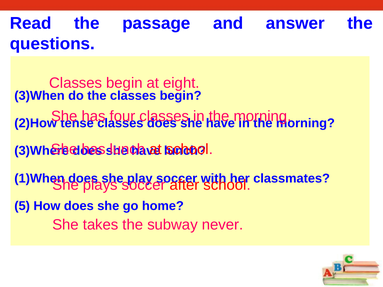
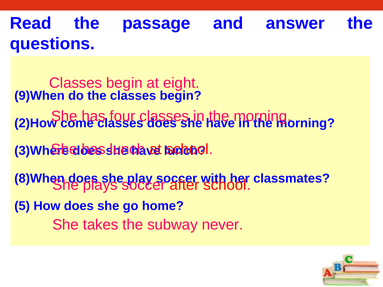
3)When: 3)When -> 9)When
tense: tense -> come
1)When: 1)When -> 8)When
